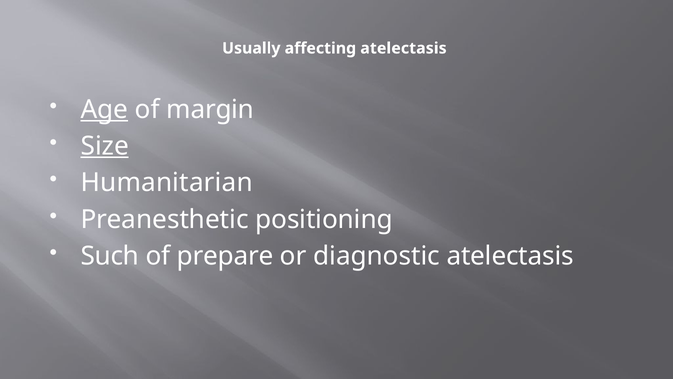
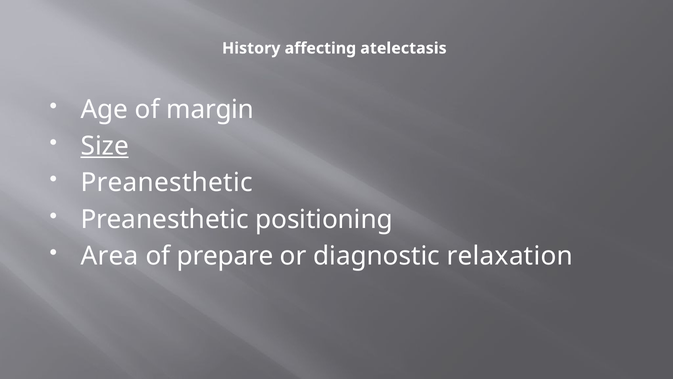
Usually: Usually -> History
Age underline: present -> none
Humanitarian at (167, 183): Humanitarian -> Preanesthetic
Such: Such -> Area
diagnostic atelectasis: atelectasis -> relaxation
